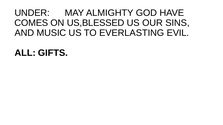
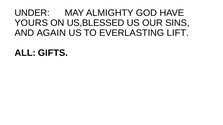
COMES: COMES -> YOURS
MUSIC: MUSIC -> AGAIN
EVIL: EVIL -> LIFT
